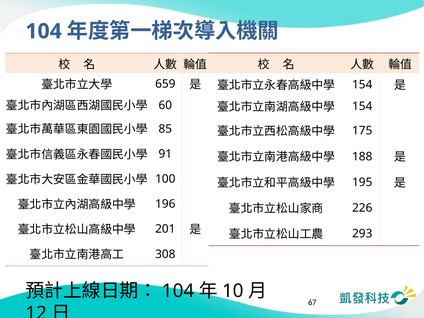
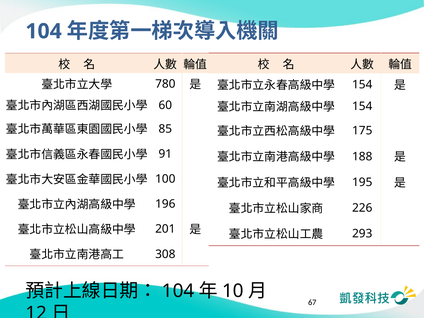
659: 659 -> 780
